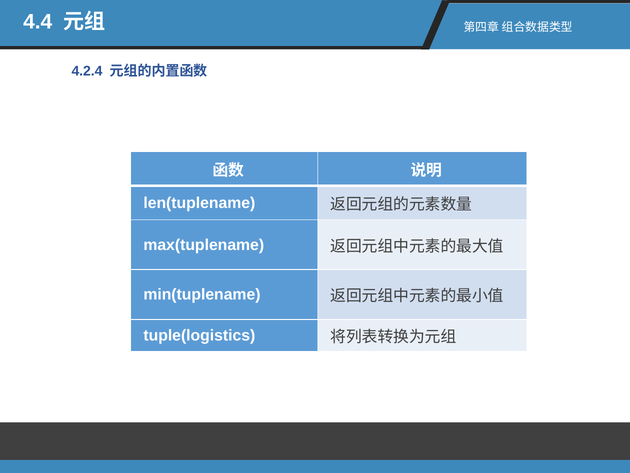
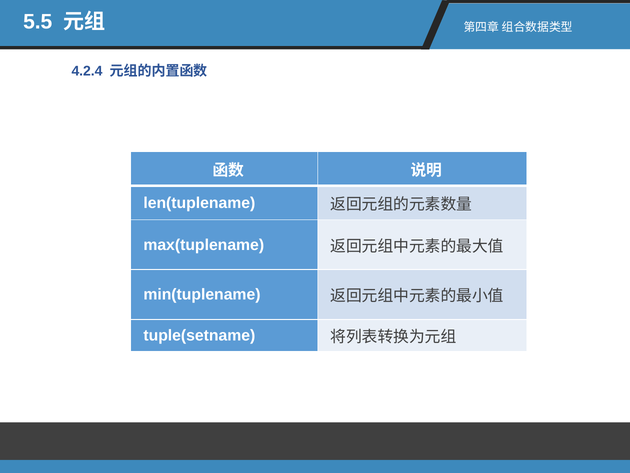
4.4: 4.4 -> 5.5
tuple(logistics: tuple(logistics -> tuple(setname
